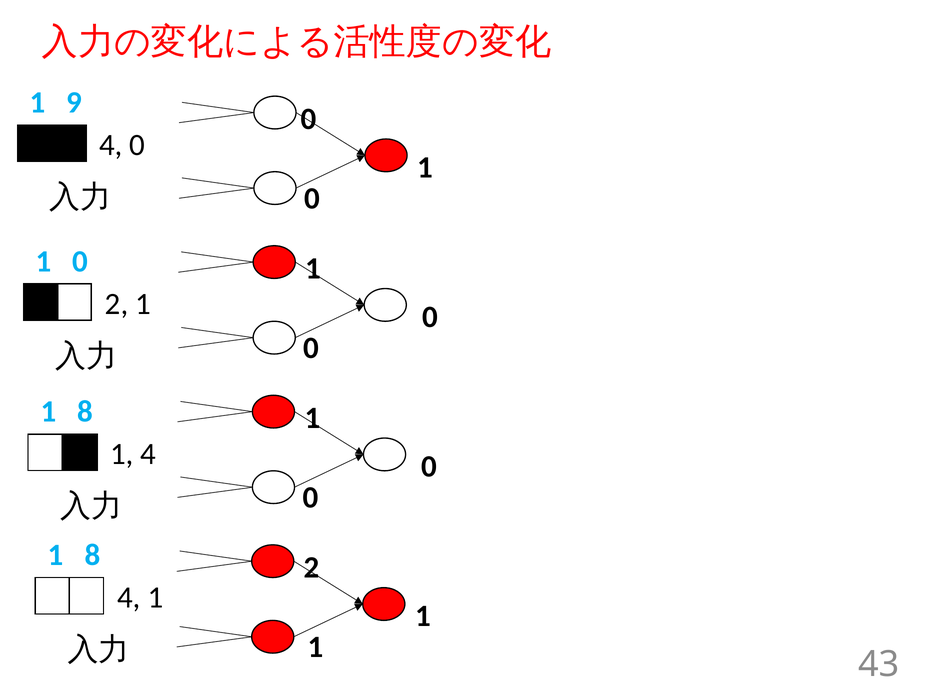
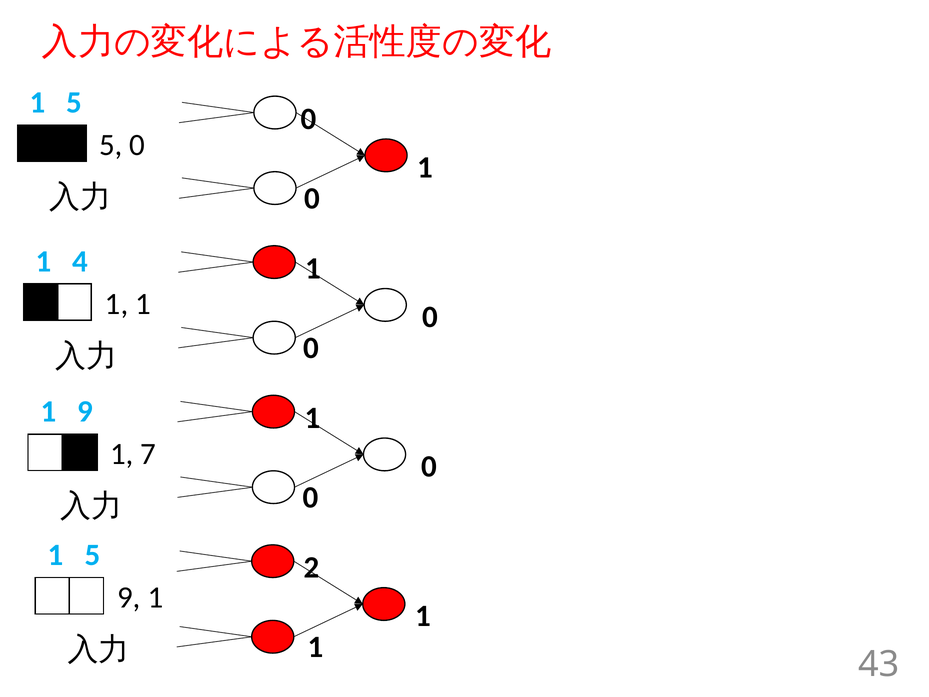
9 at (74, 102): 9 -> 5
4 at (111, 145): 4 -> 5
0 at (80, 261): 0 -> 4
2 at (117, 304): 2 -> 1
8 at (85, 411): 8 -> 9
1 4: 4 -> 7
8 at (92, 555): 8 -> 5
4 at (129, 597): 4 -> 9
